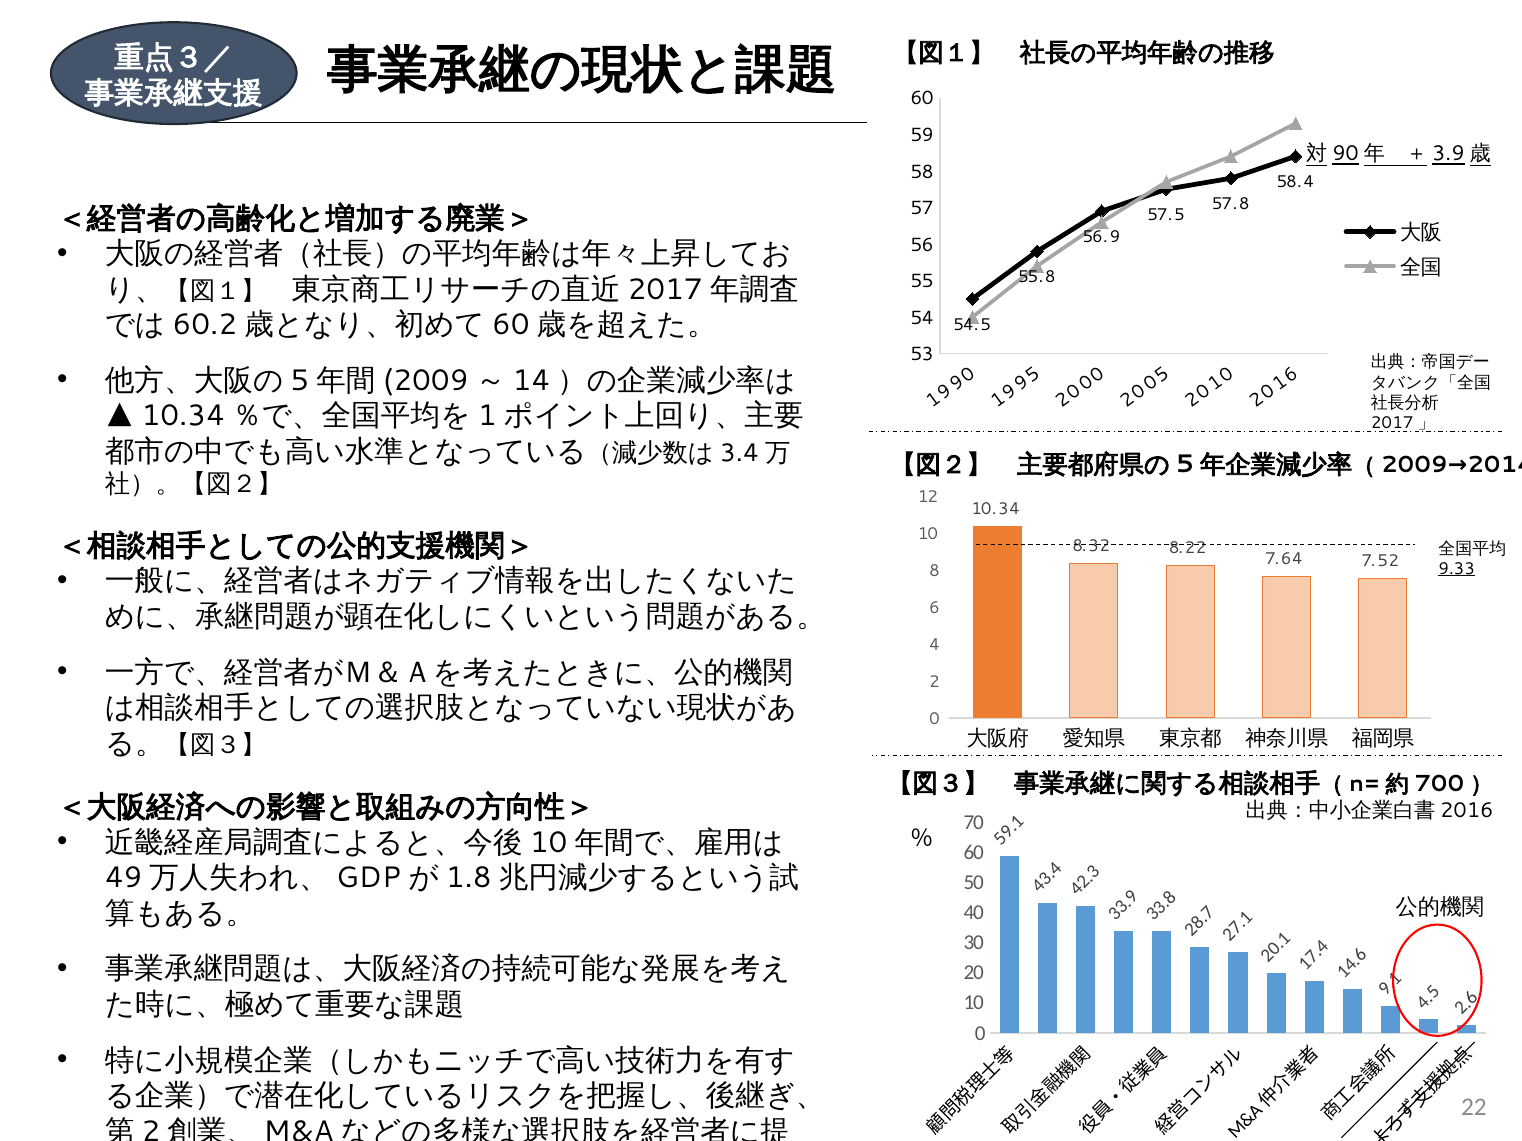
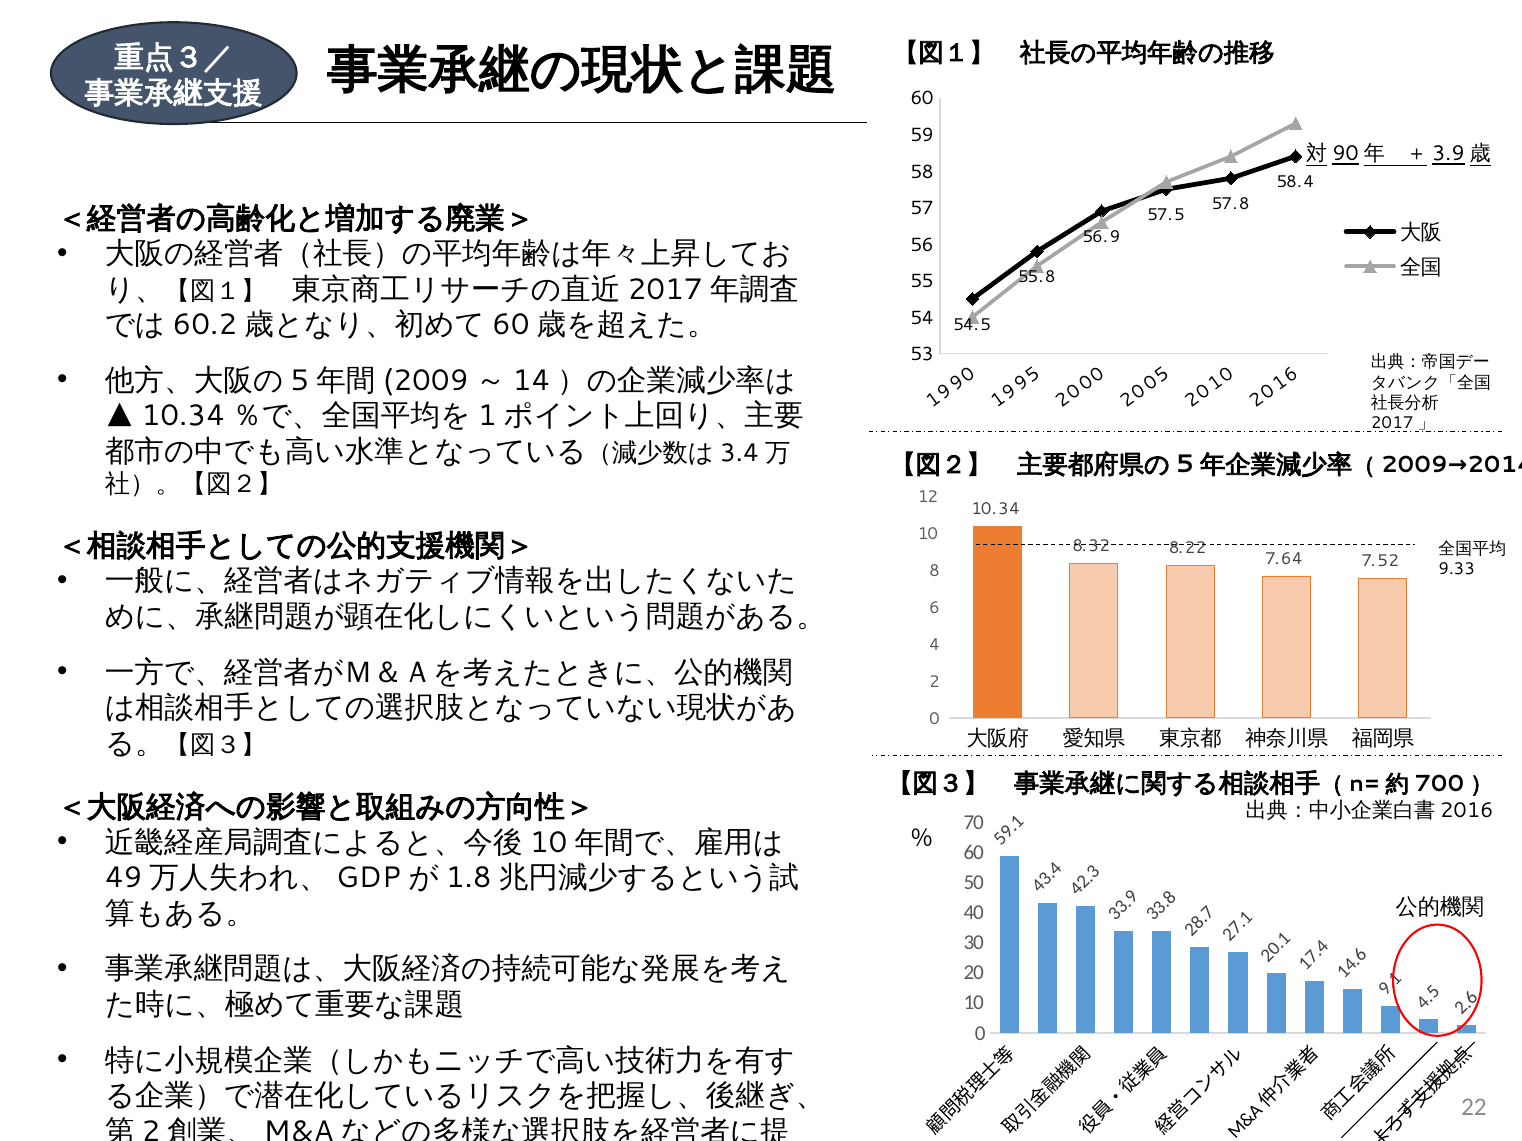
9.33 underline: present -> none
